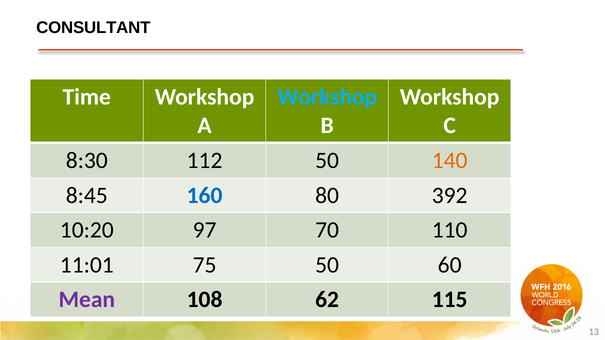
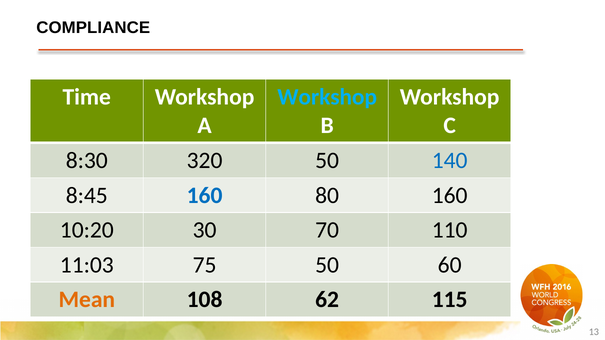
CONSULTANT: CONSULTANT -> COMPLIANCE
112: 112 -> 320
140 colour: orange -> blue
80 392: 392 -> 160
97: 97 -> 30
11:01: 11:01 -> 11:03
Mean colour: purple -> orange
